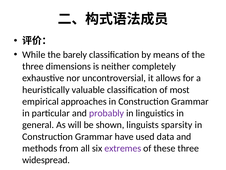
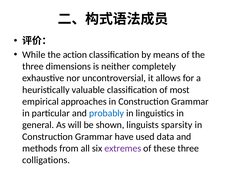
barely: barely -> action
probably colour: purple -> blue
widespread: widespread -> colligations
